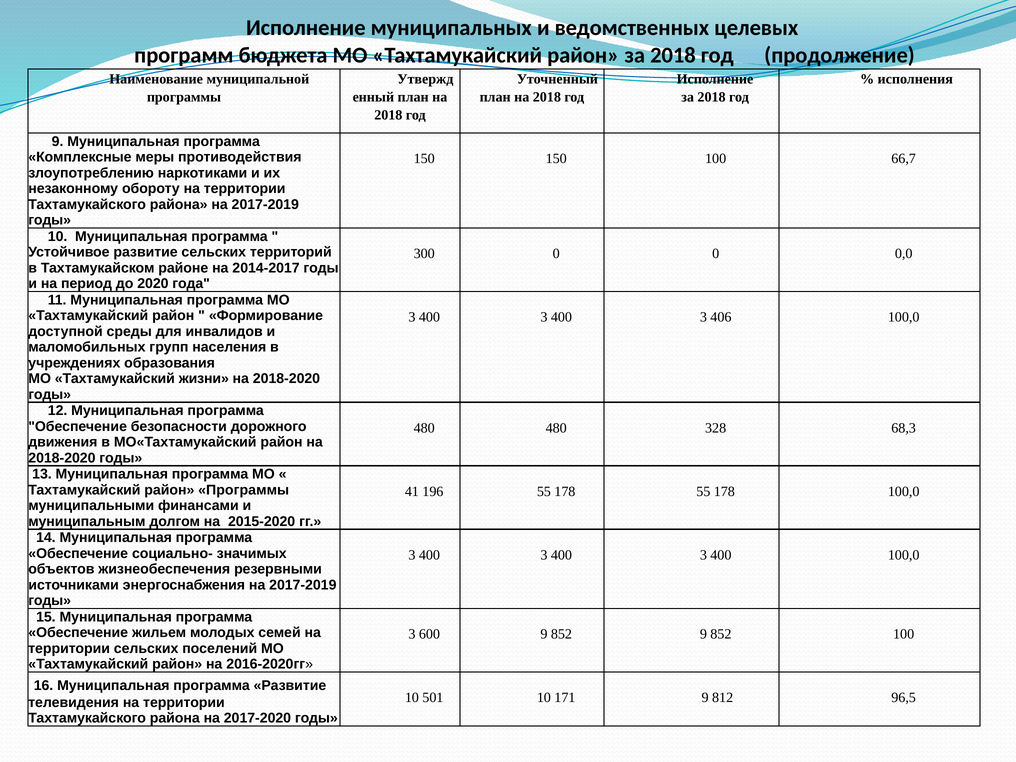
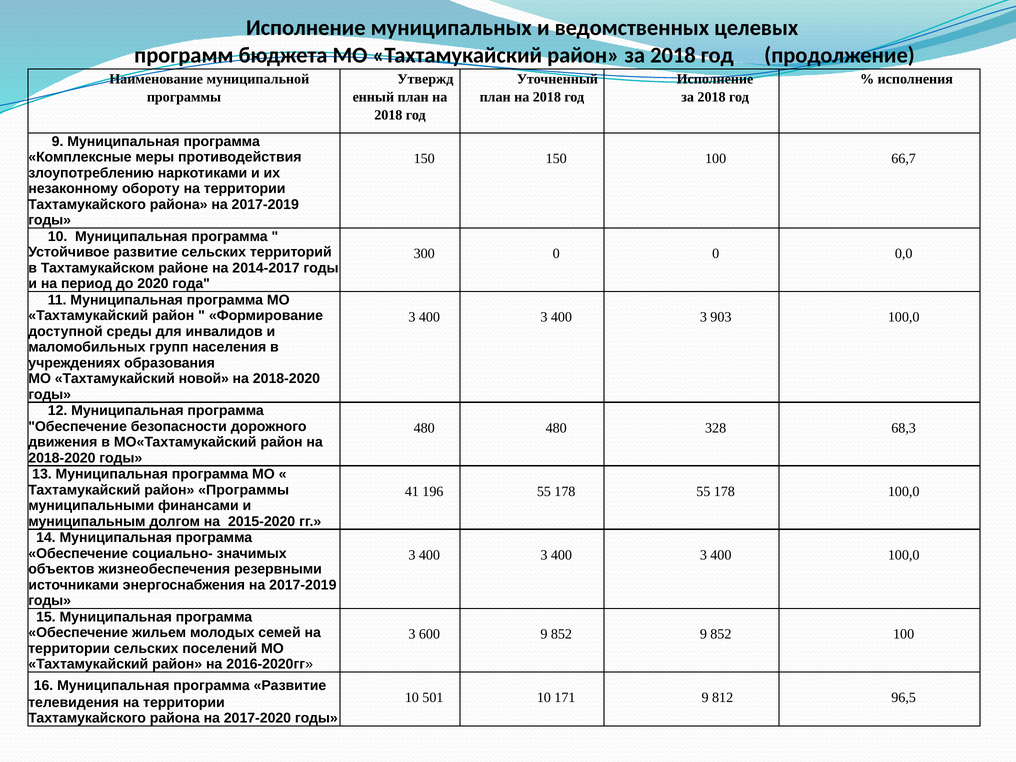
406: 406 -> 903
жизни: жизни -> новой
